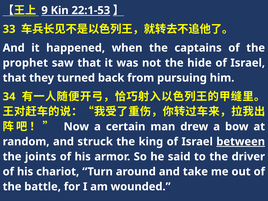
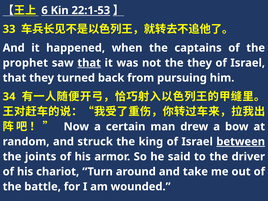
9: 9 -> 6
that at (89, 63) underline: none -> present
the hide: hide -> they
